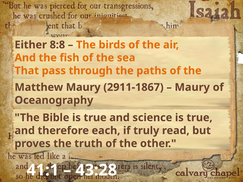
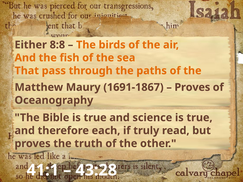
2911-1867: 2911-1867 -> 1691-1867
Maury at (192, 87): Maury -> Proves
